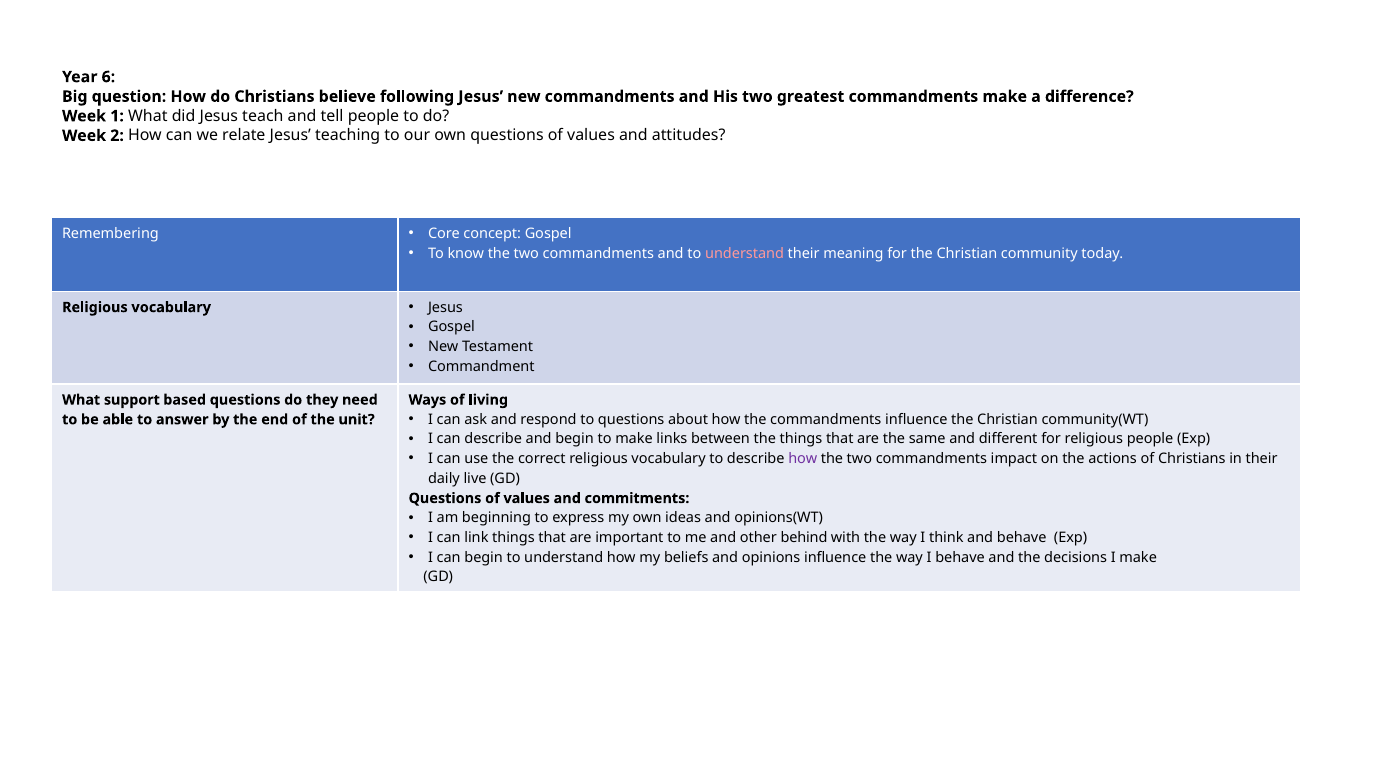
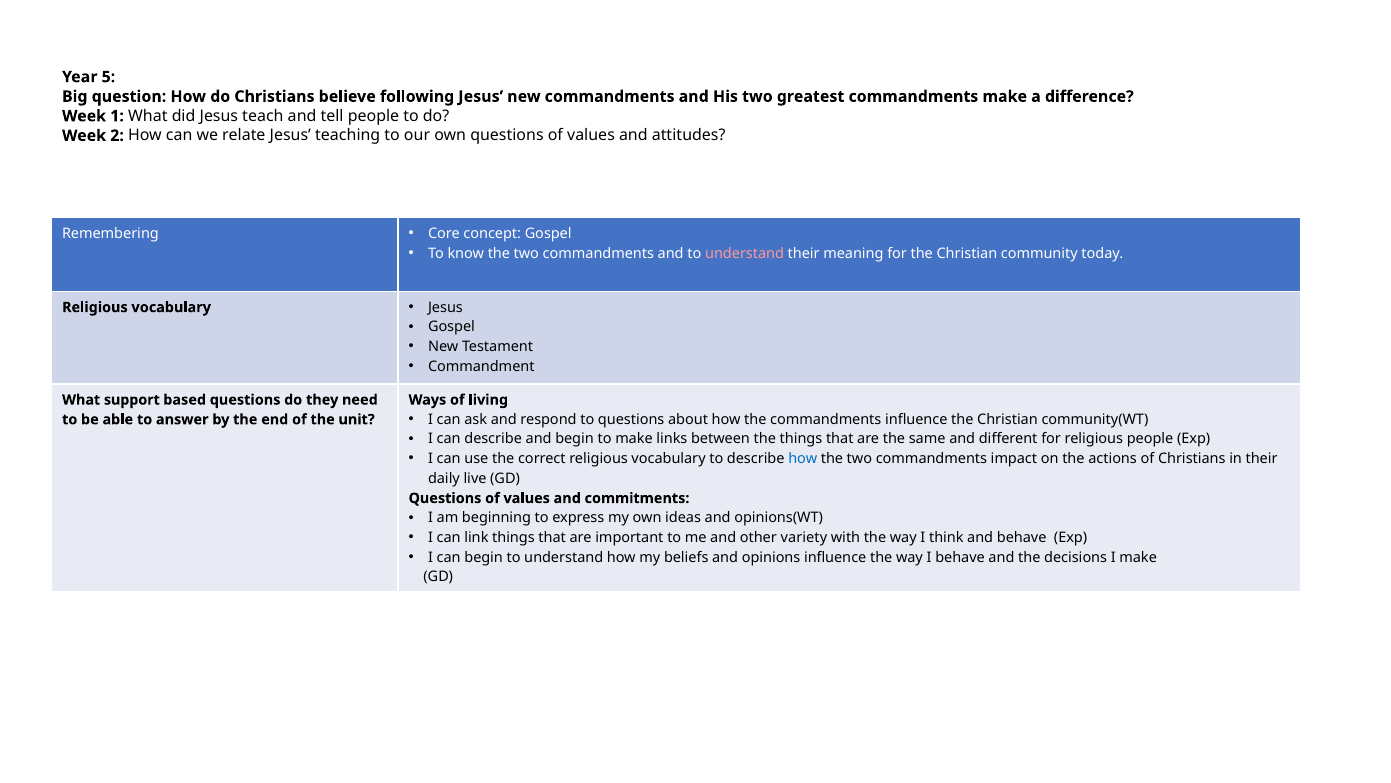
6: 6 -> 5
how at (803, 459) colour: purple -> blue
behind: behind -> variety
